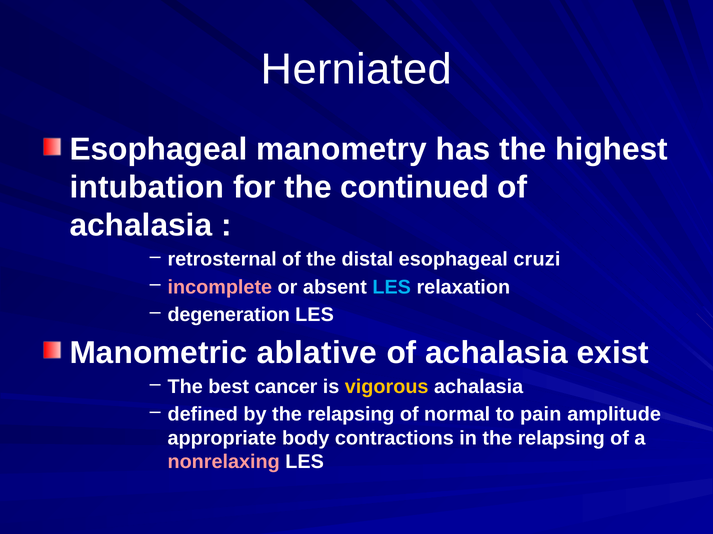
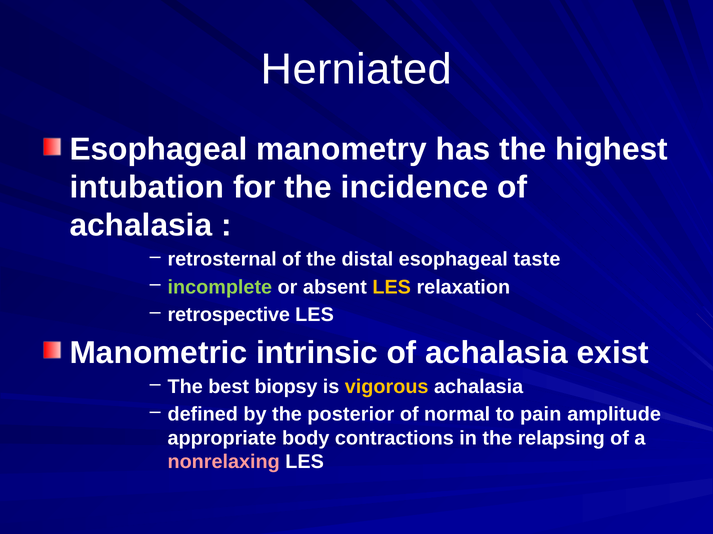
continued: continued -> incidence
cruzi: cruzi -> taste
incomplete colour: pink -> light green
LES at (392, 287) colour: light blue -> yellow
degeneration: degeneration -> retrospective
ablative: ablative -> intrinsic
cancer: cancer -> biopsy
by the relapsing: relapsing -> posterior
